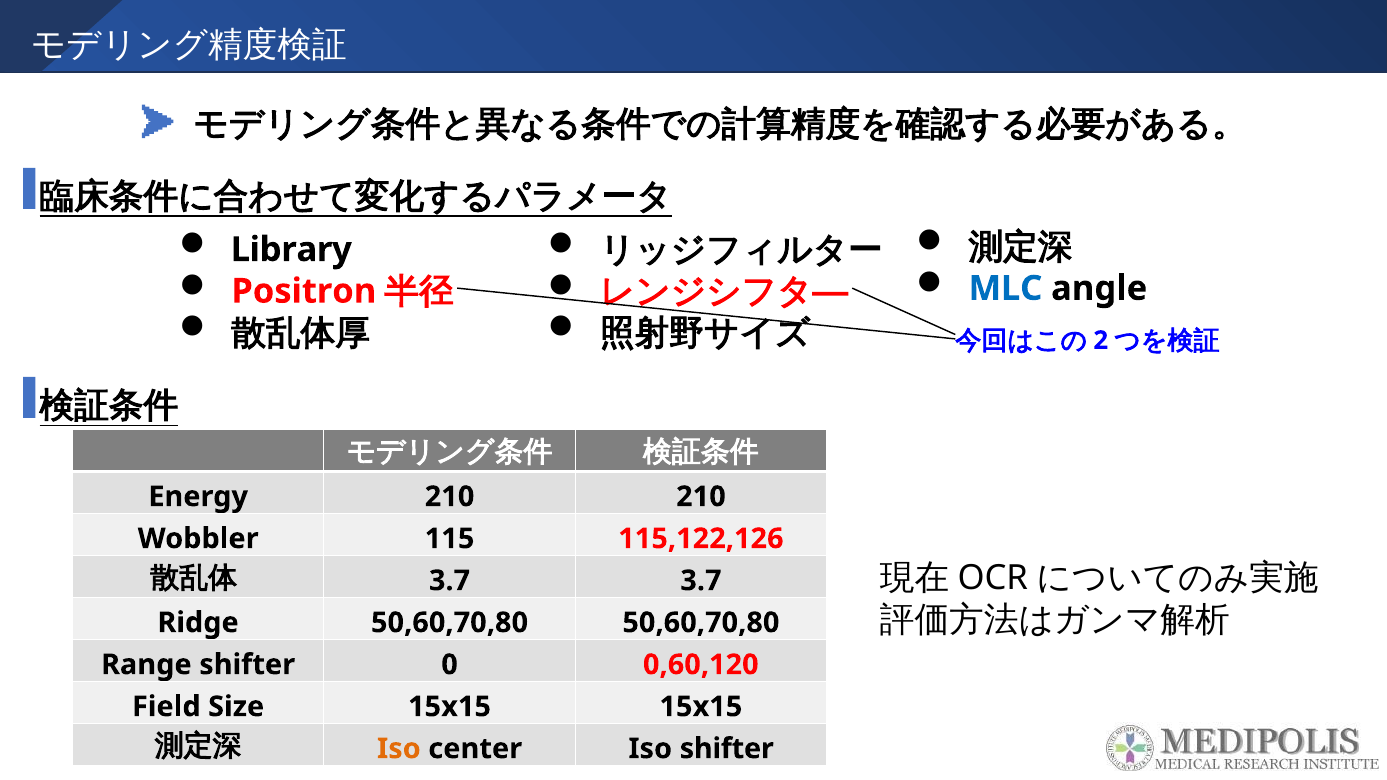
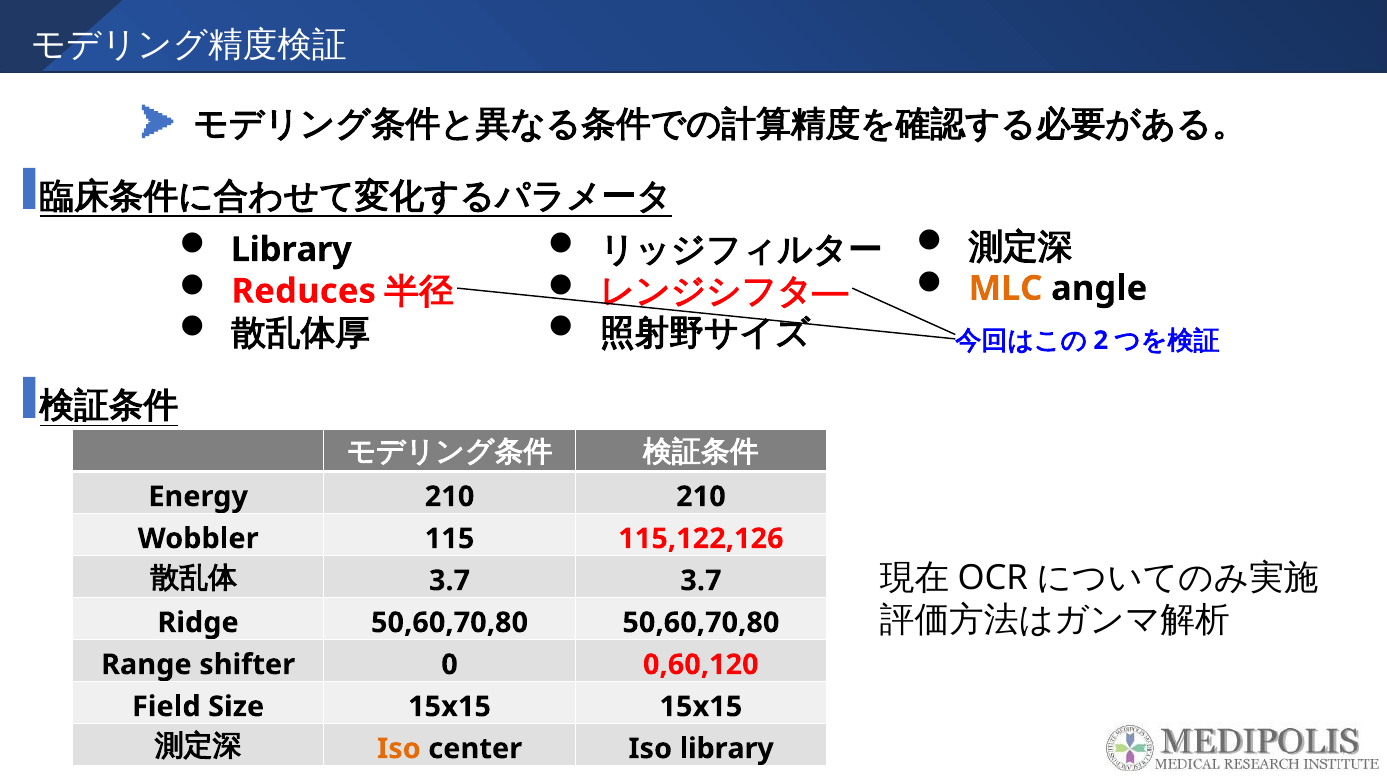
MLC colour: blue -> orange
Positron: Positron -> Reduces
Iso shifter: shifter -> library
